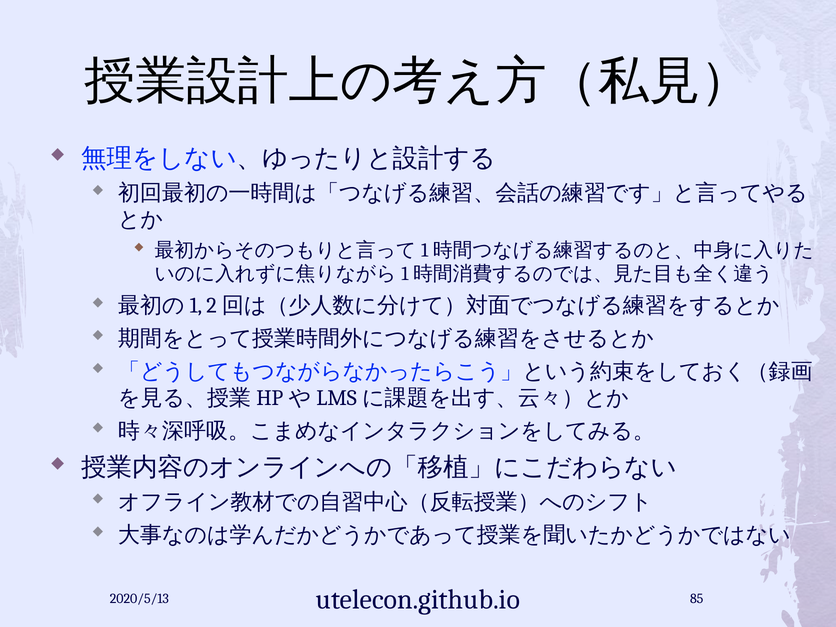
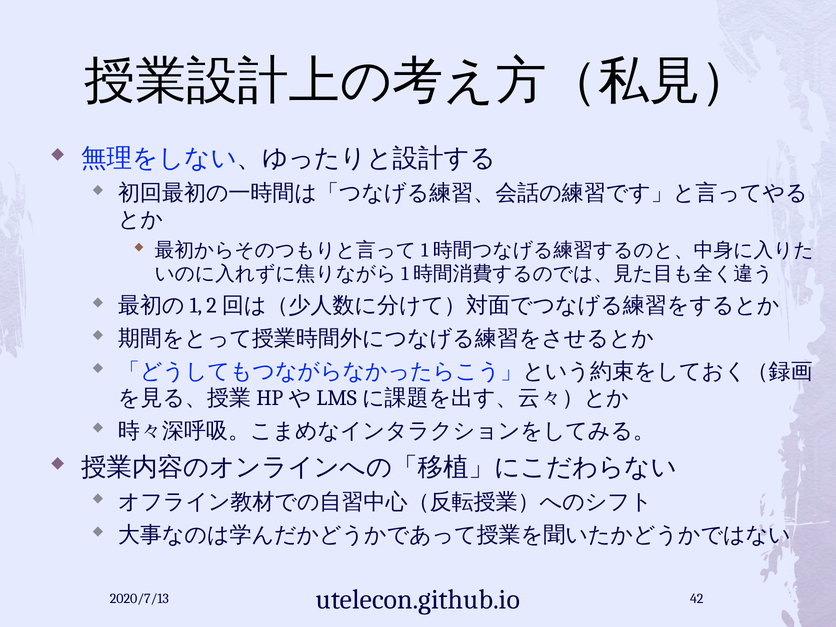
2020/5/13: 2020/5/13 -> 2020/7/13
85: 85 -> 42
